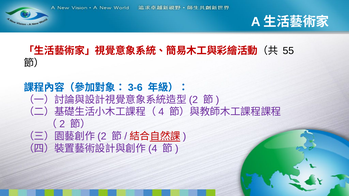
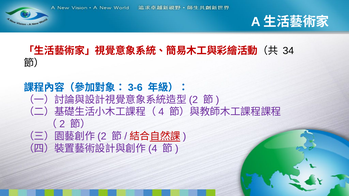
55: 55 -> 34
